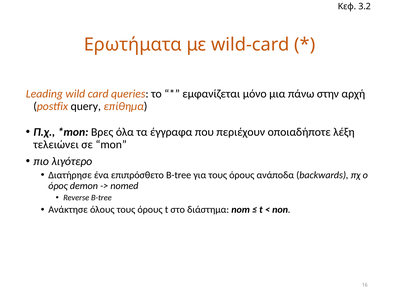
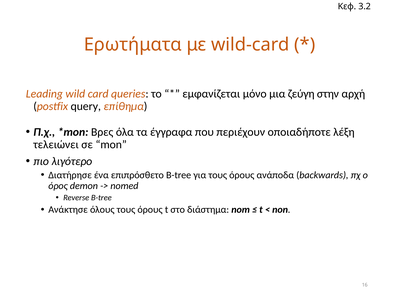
πάνω: πάνω -> ζεύγη
